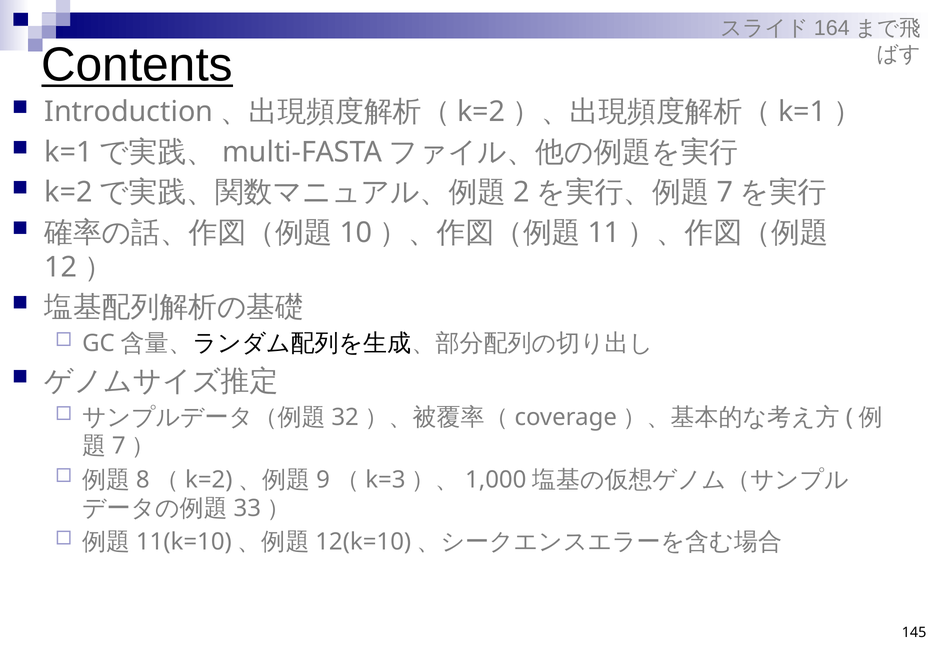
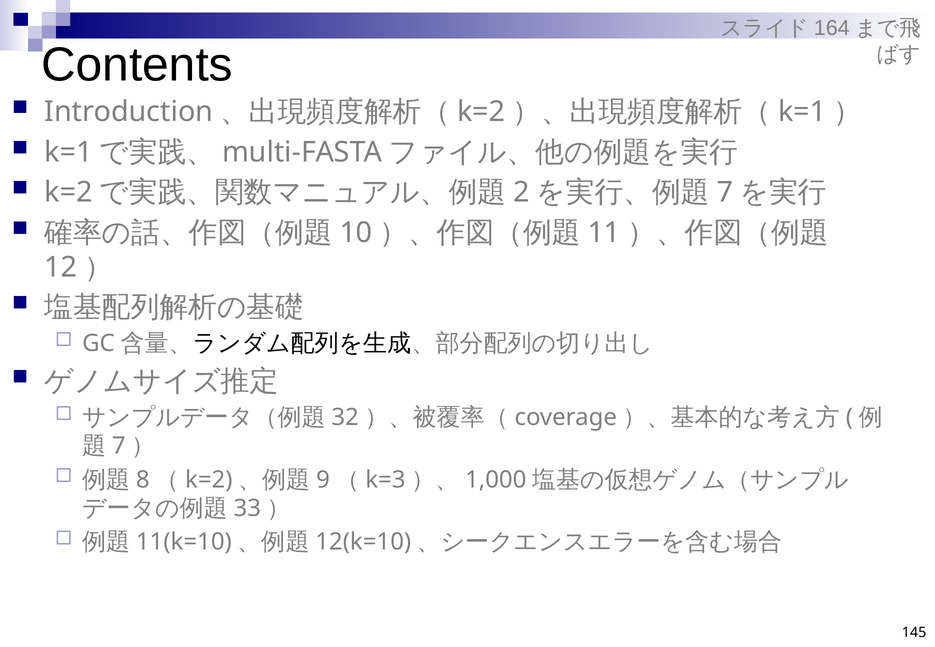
Contents underline: present -> none
